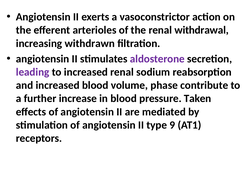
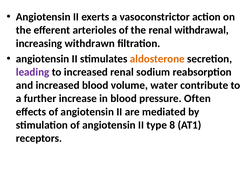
aldosterone colour: purple -> orange
phase: phase -> water
Taken: Taken -> Often
9: 9 -> 8
